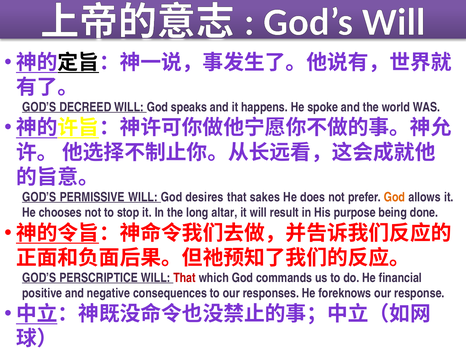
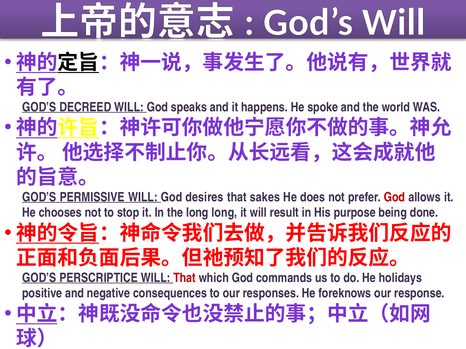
God at (395, 197) colour: orange -> red
long altar: altar -> long
financial: financial -> holidays
